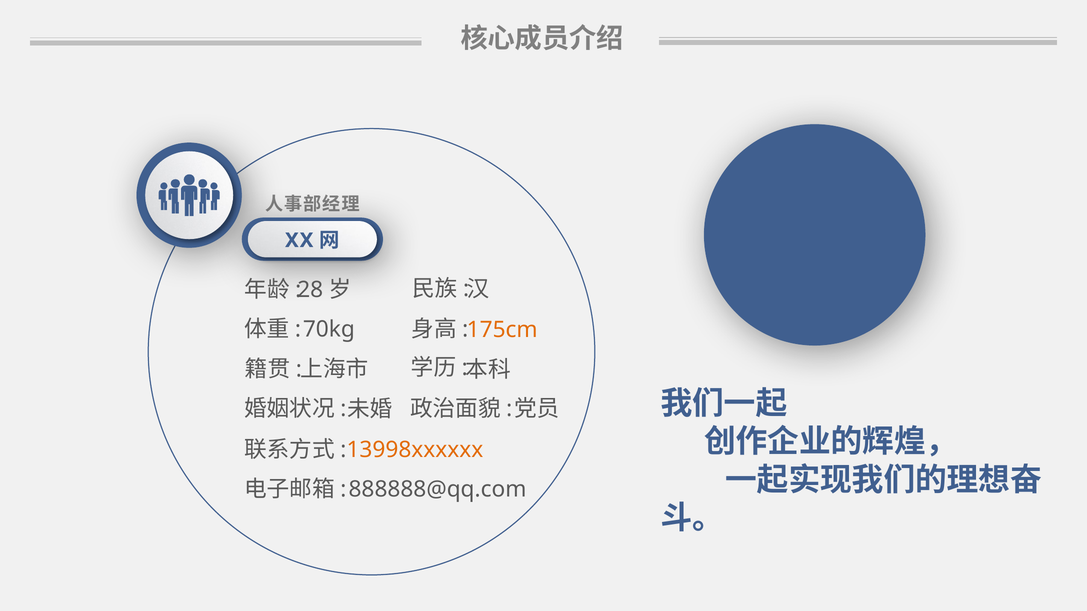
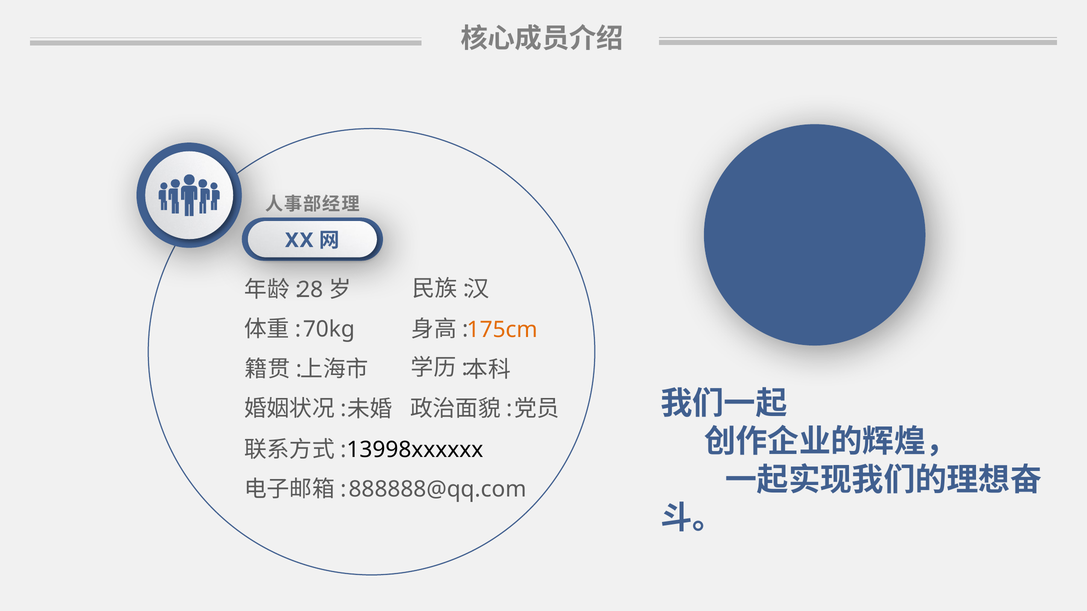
13998xxxxxx colour: orange -> black
